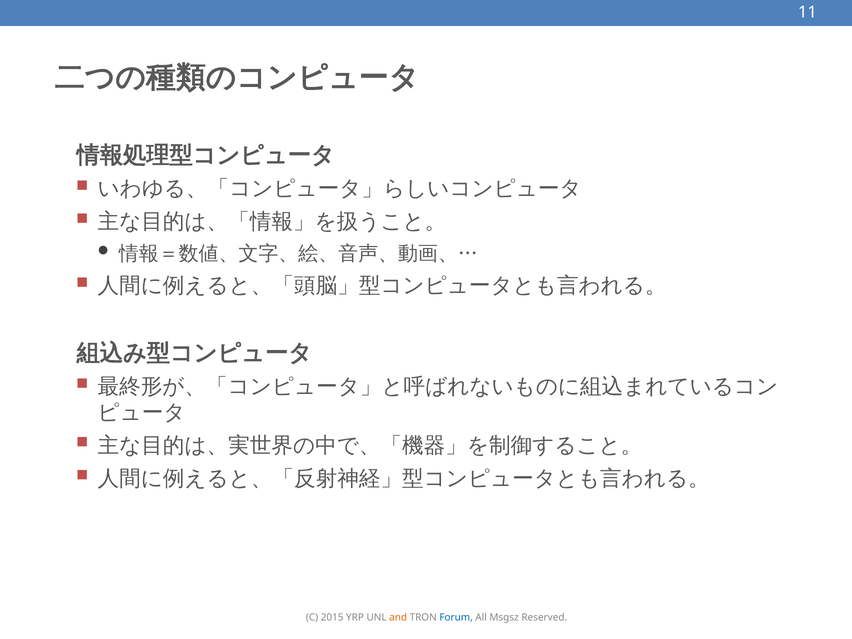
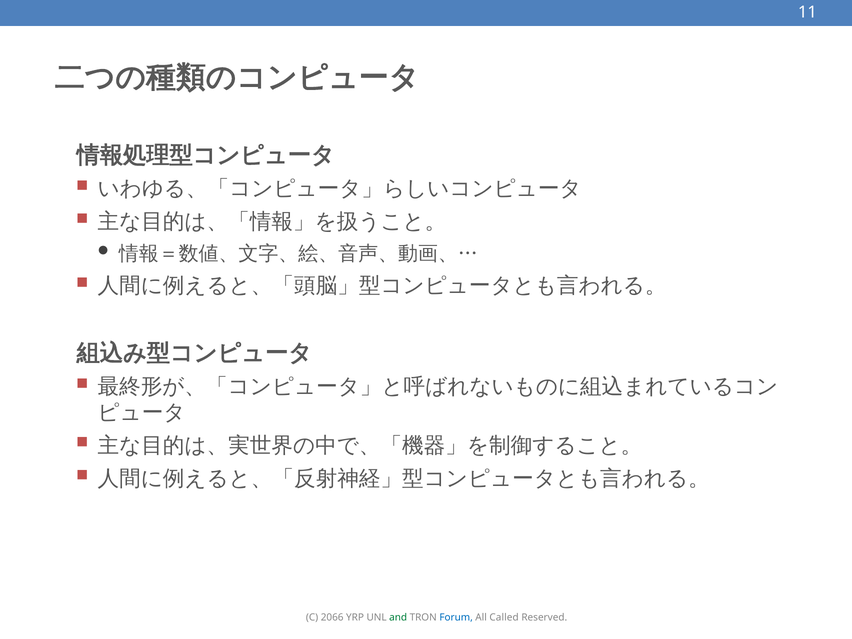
2015: 2015 -> 2066
and colour: orange -> green
Msgsz: Msgsz -> Called
